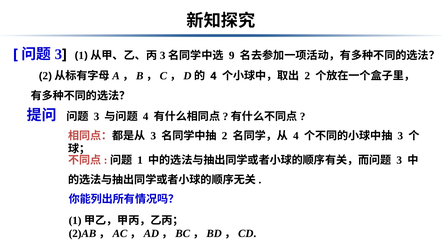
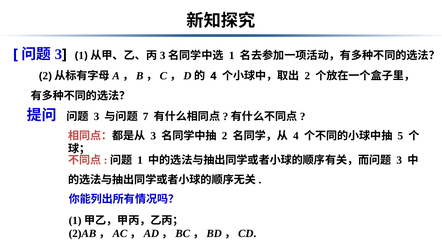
9 at (232, 56): 9 -> 1
4 at (146, 117): 4 -> 7
3 at (400, 136): 3 -> 5
